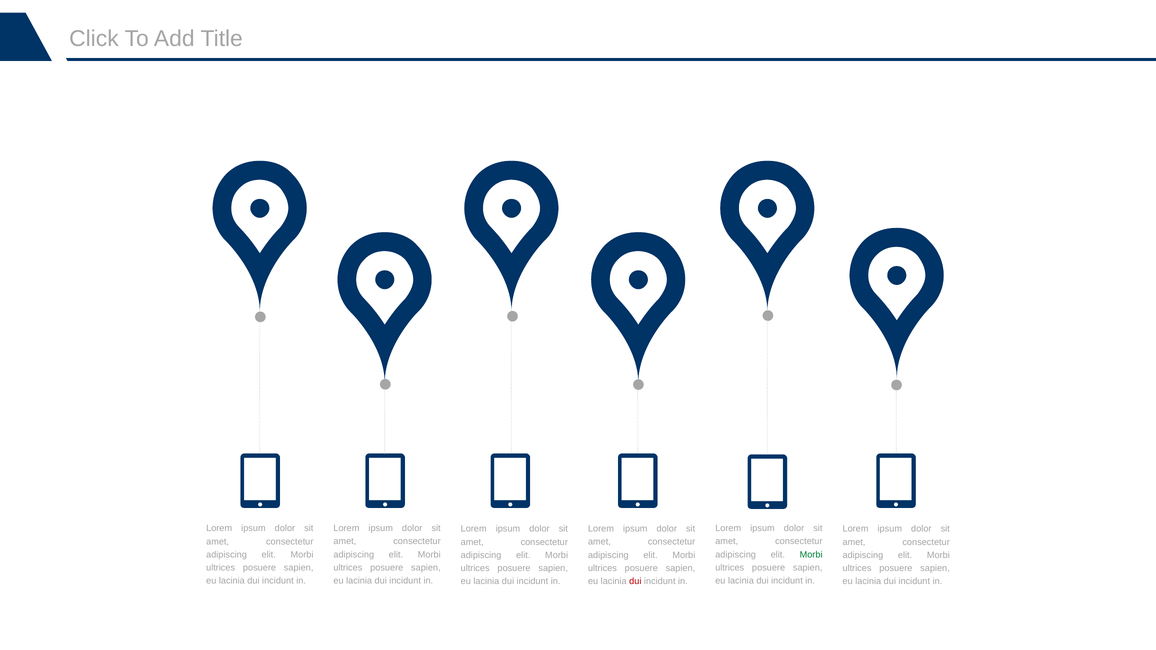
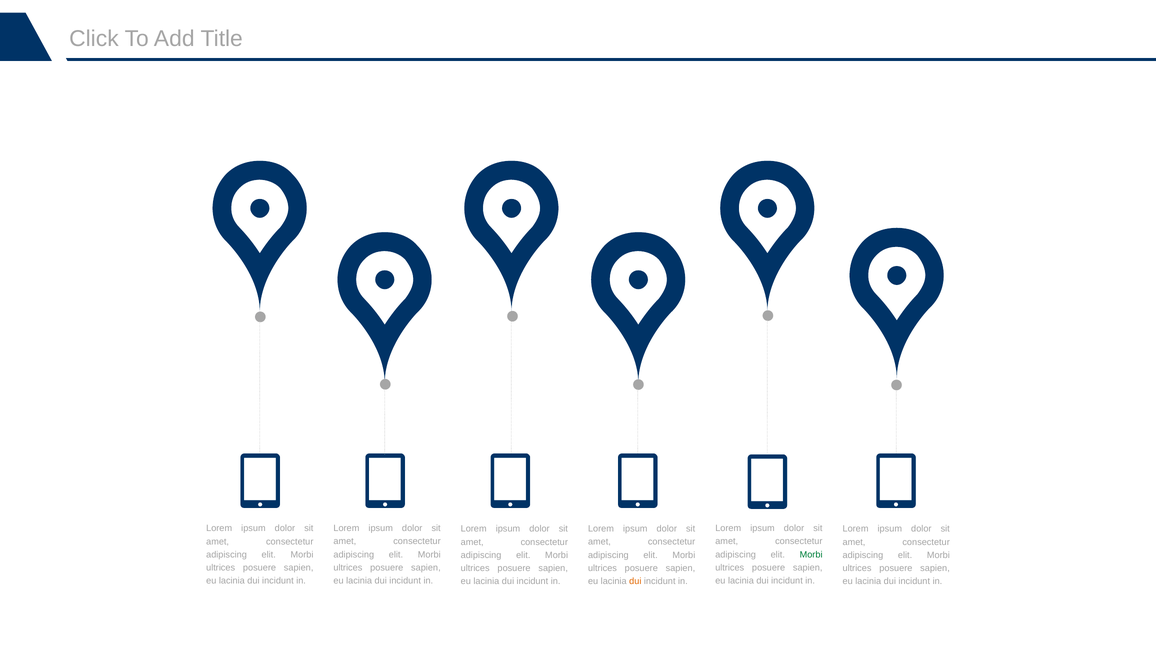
dui at (635, 581) colour: red -> orange
